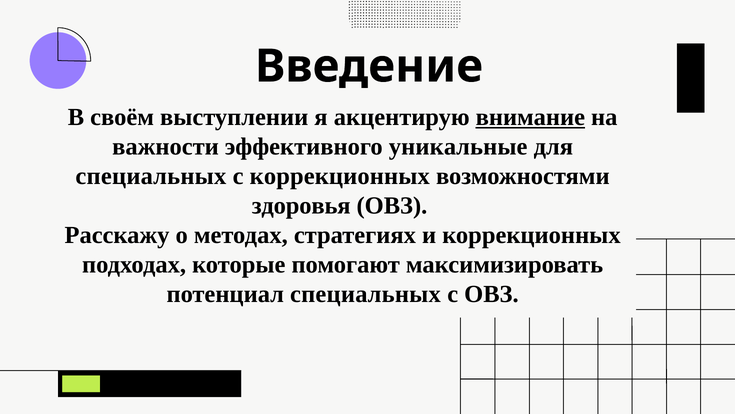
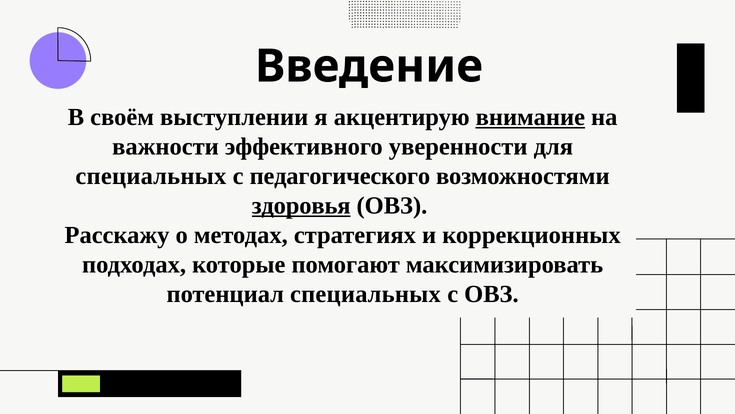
уникальные: уникальные -> уверенности
с коррекционных: коррекционных -> педагогического
здоровья underline: none -> present
